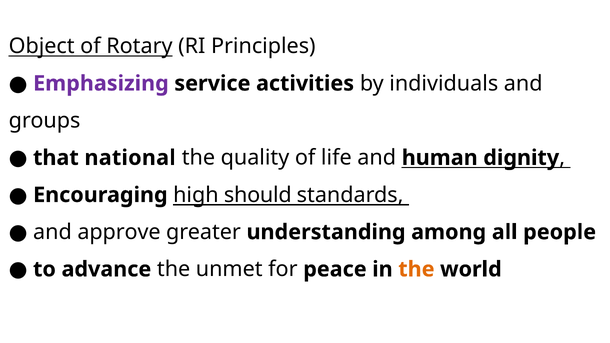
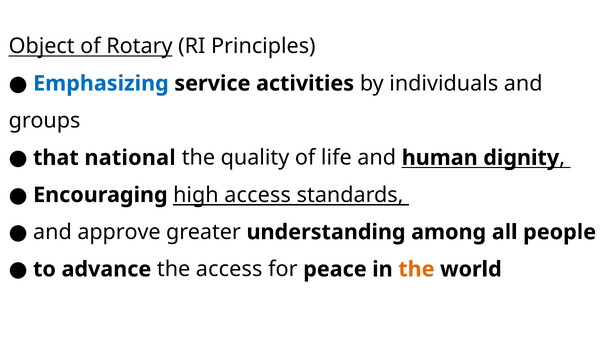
Emphasizing colour: purple -> blue
high should: should -> access
the unmet: unmet -> access
